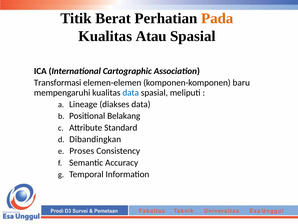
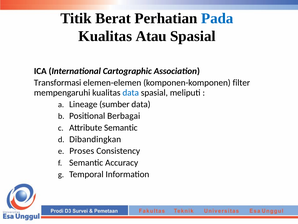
Pada colour: orange -> blue
baru: baru -> filter
diakses: diakses -> sumber
Belakang: Belakang -> Berbagai
Attribute Standard: Standard -> Semantic
